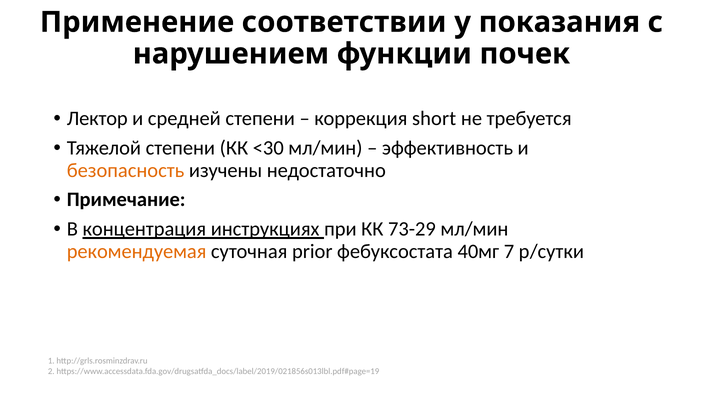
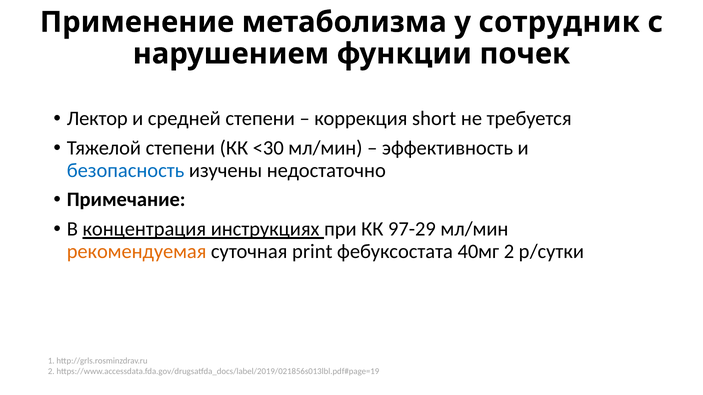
соответствии: соответствии -> метаболизма
показания: показания -> сотрудник
безопасность colour: orange -> blue
73-29: 73-29 -> 97-29
prior: prior -> print
40мг 7: 7 -> 2
